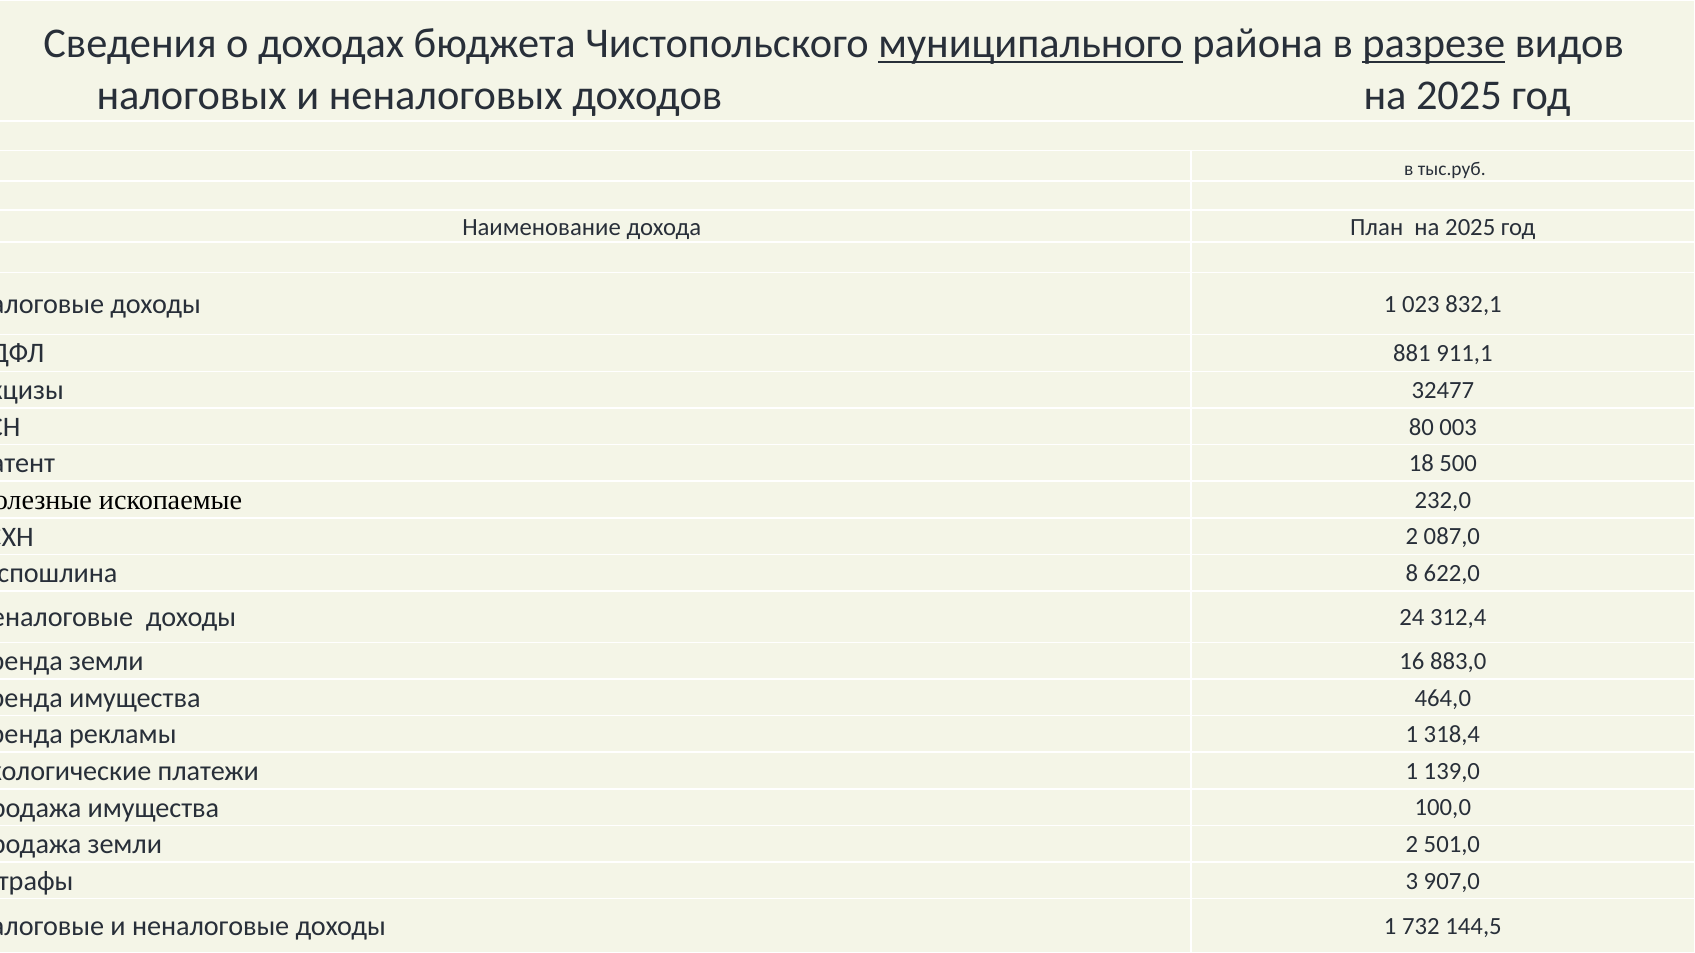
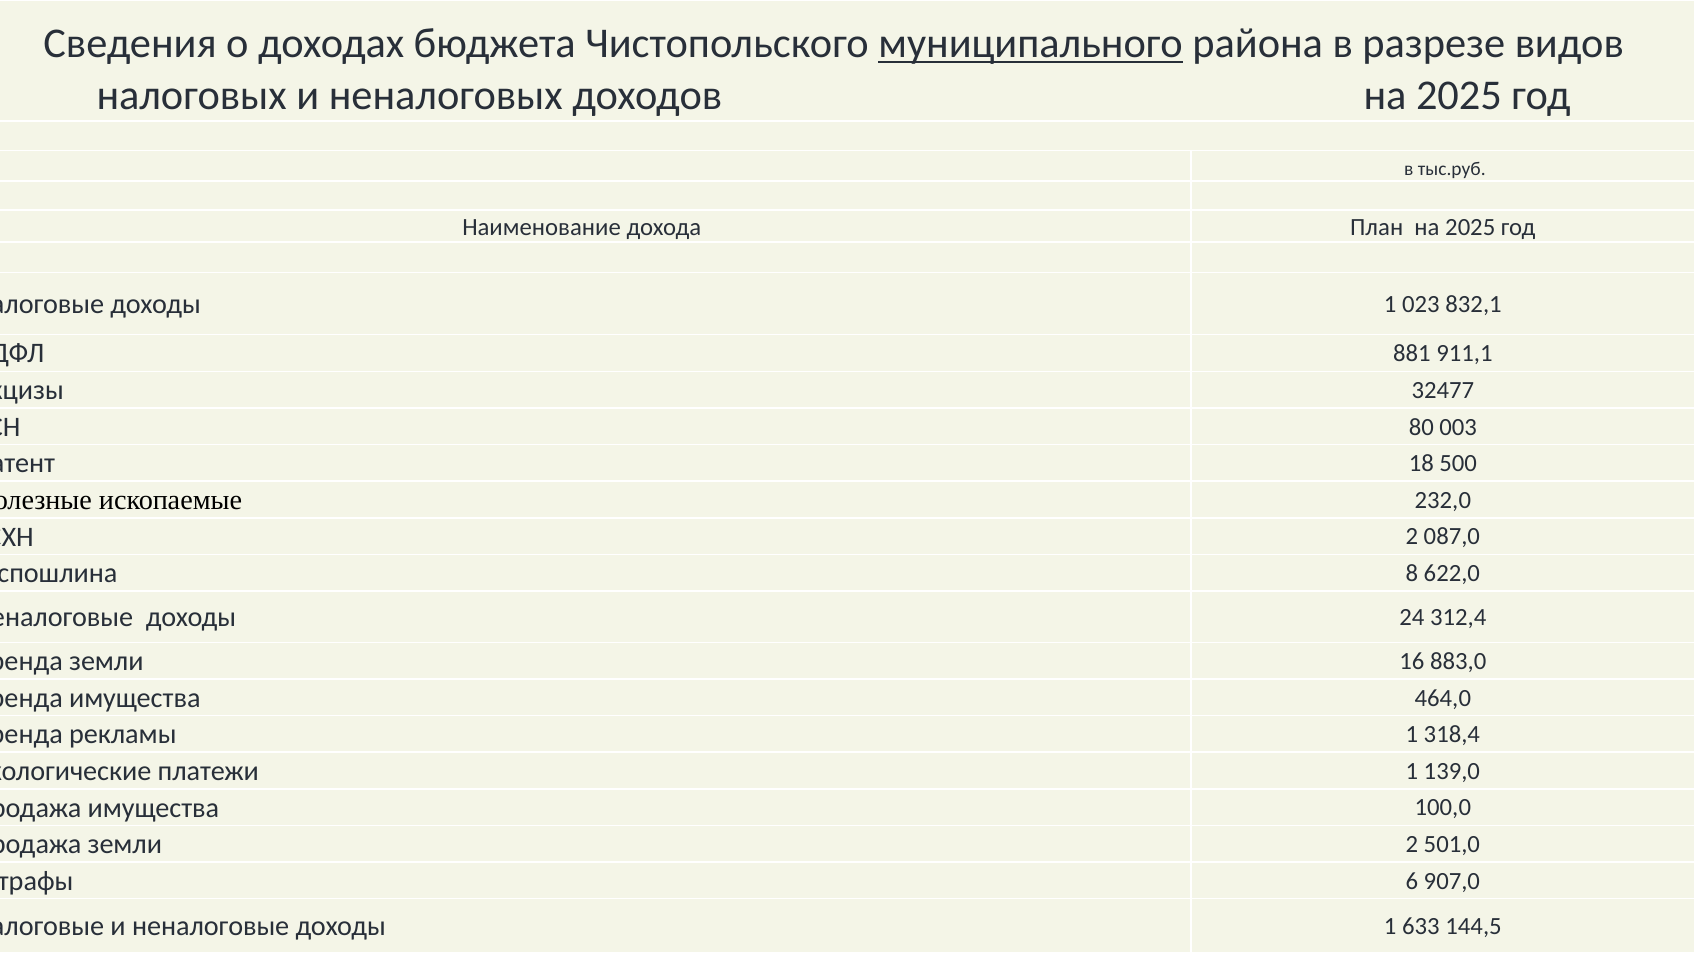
разрезе underline: present -> none
3: 3 -> 6
732: 732 -> 633
